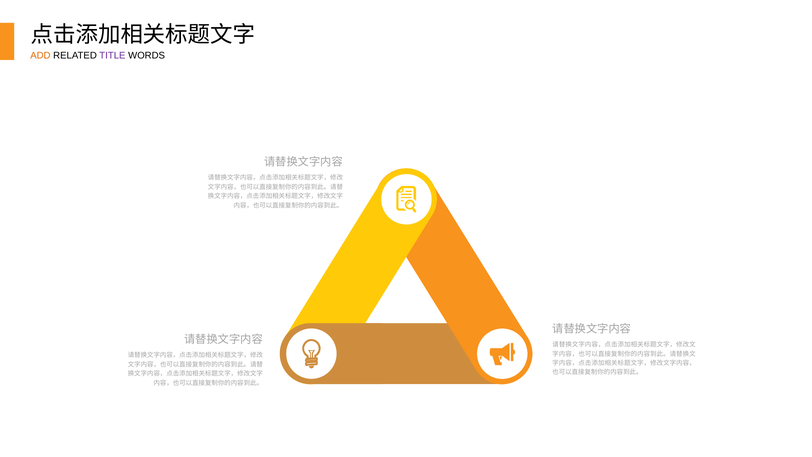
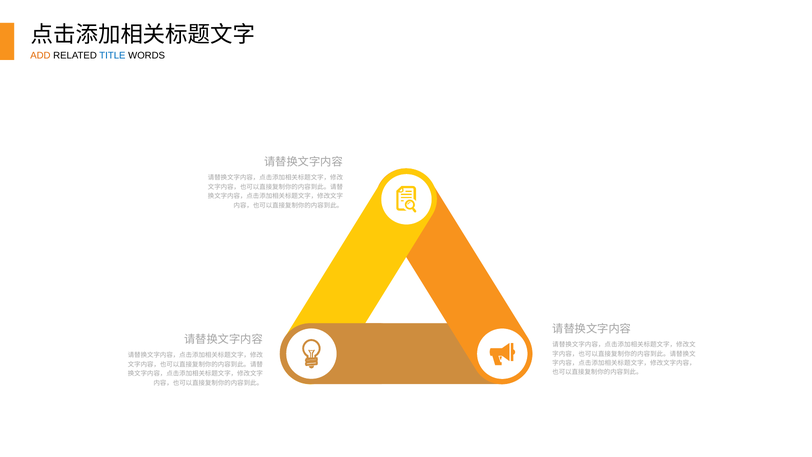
TITLE colour: purple -> blue
